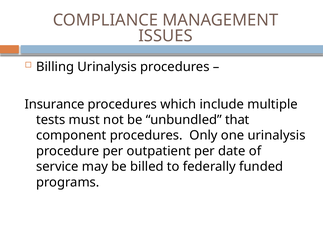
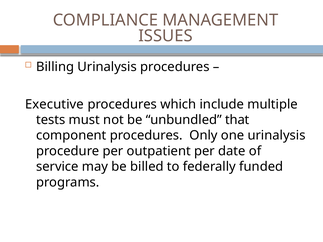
Insurance: Insurance -> Executive
